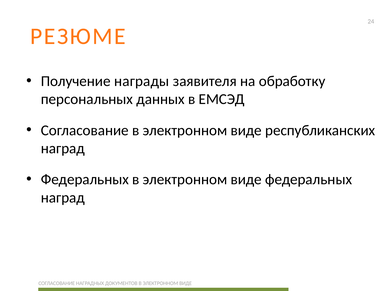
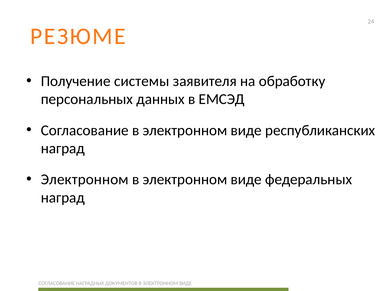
награды: награды -> системы
Федеральных at (85, 179): Федеральных -> Электронном
